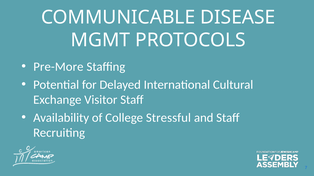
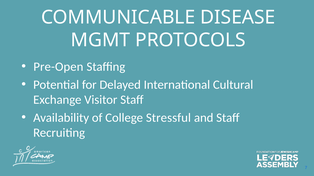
Pre-More: Pre-More -> Pre-Open
